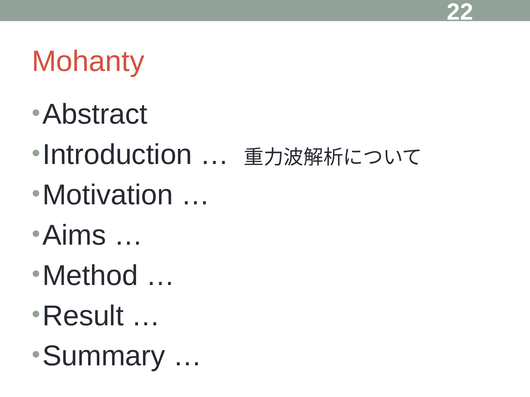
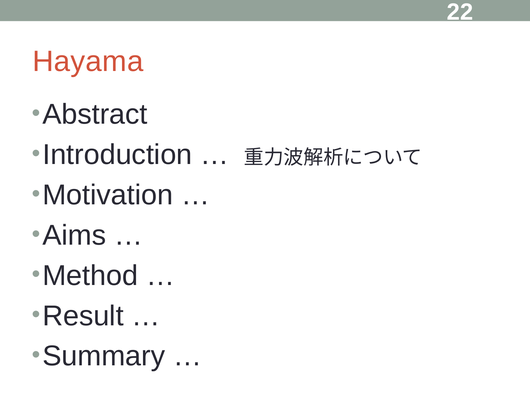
Mohanty: Mohanty -> Hayama
